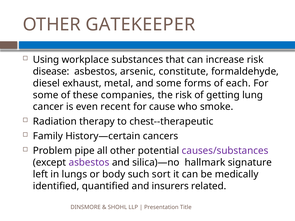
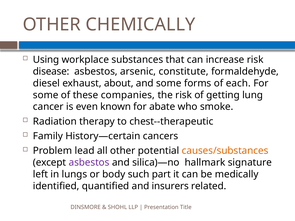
GATEKEEPER: GATEKEEPER -> CHEMICALLY
metal: metal -> about
recent: recent -> known
cause: cause -> abate
pipe: pipe -> lead
causes/substances colour: purple -> orange
sort: sort -> part
